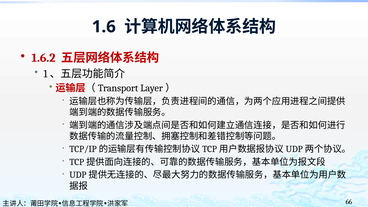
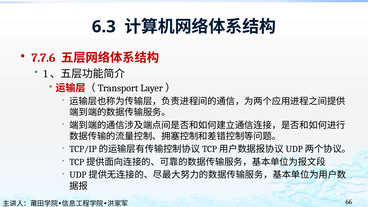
1.6: 1.6 -> 6.3
1.6.2: 1.6.2 -> 7.7.6
